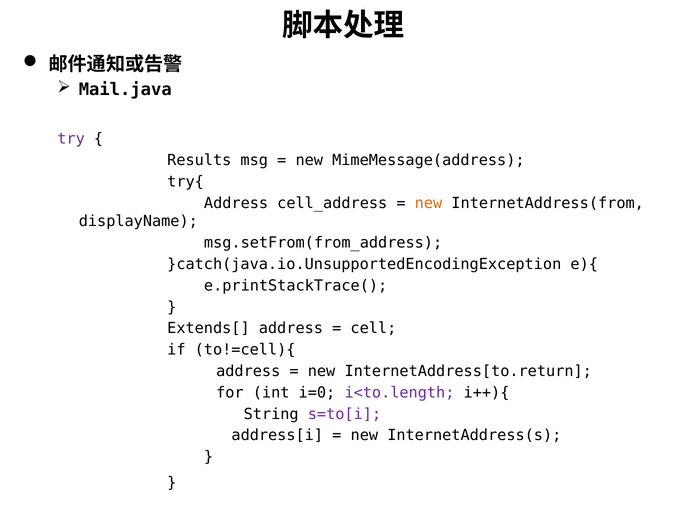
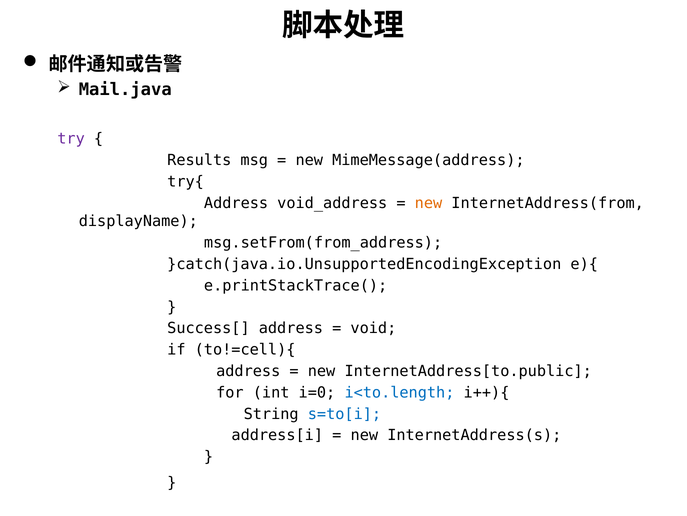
cell_address: cell_address -> void_address
Extends[: Extends[ -> Success[
cell: cell -> void
InternetAddress[to.return: InternetAddress[to.return -> InternetAddress[to.public
i<to.length colour: purple -> blue
s=to[i colour: purple -> blue
